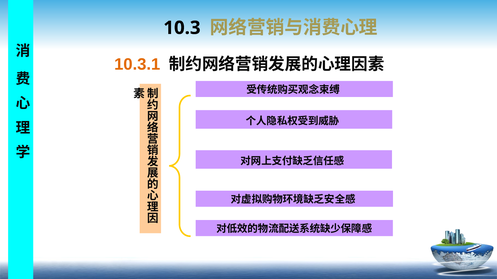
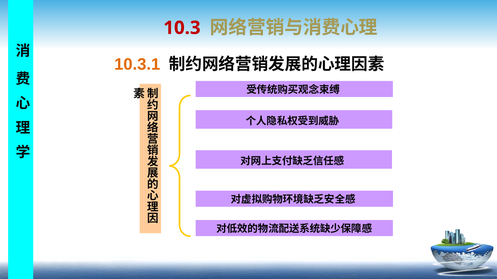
10.3 colour: black -> red
